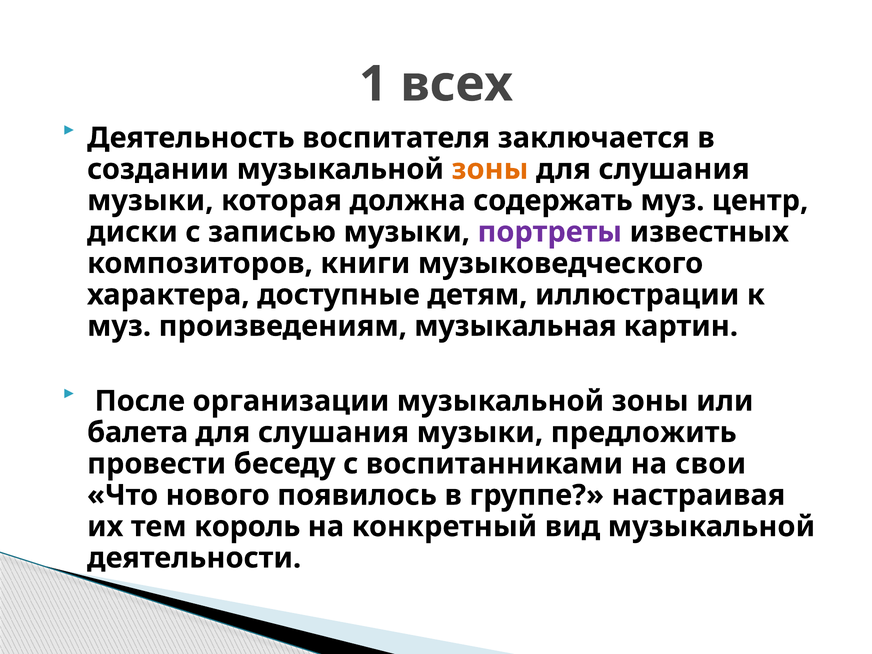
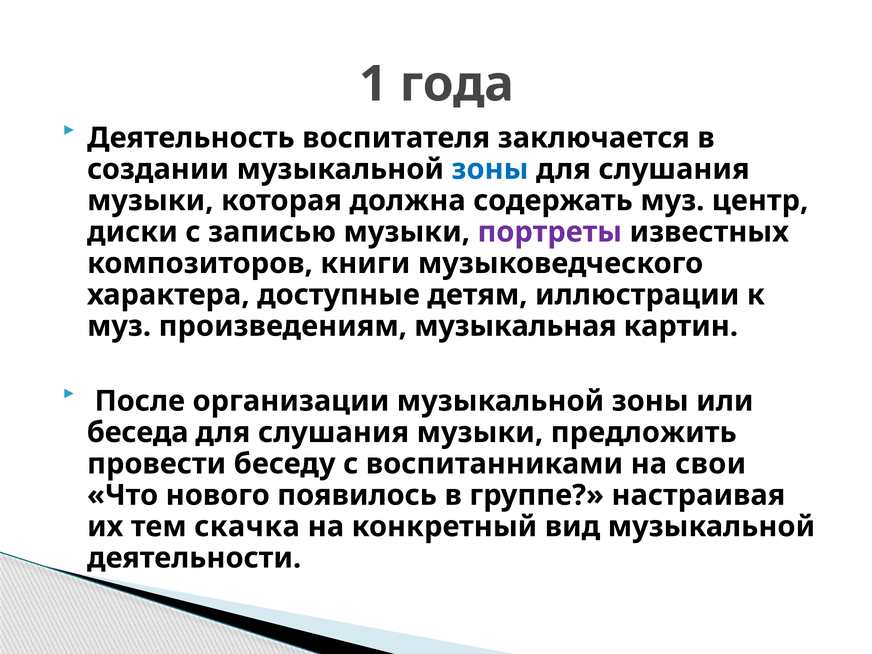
всех: всех -> года
зоны at (490, 169) colour: orange -> blue
балета: балета -> беседа
король: король -> скачка
